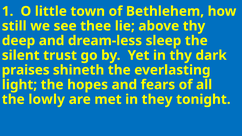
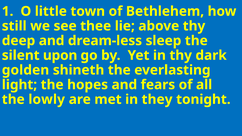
trust: trust -> upon
praises: praises -> golden
